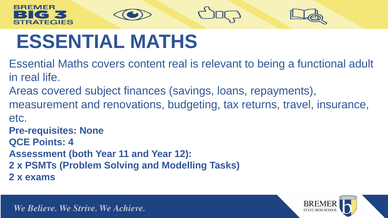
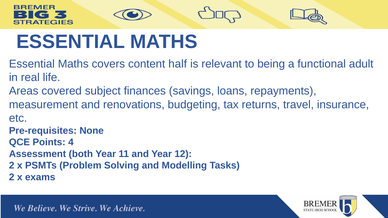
content real: real -> half
